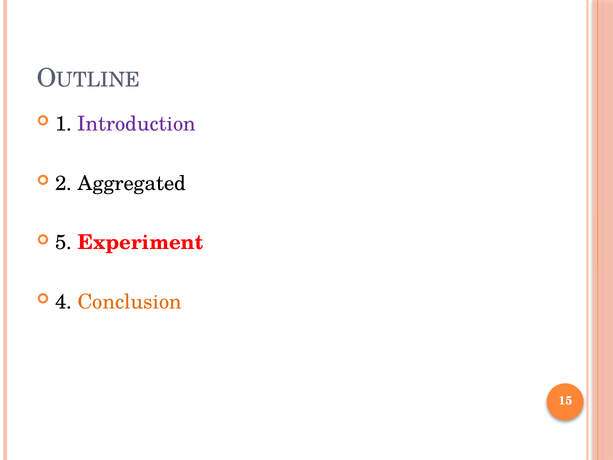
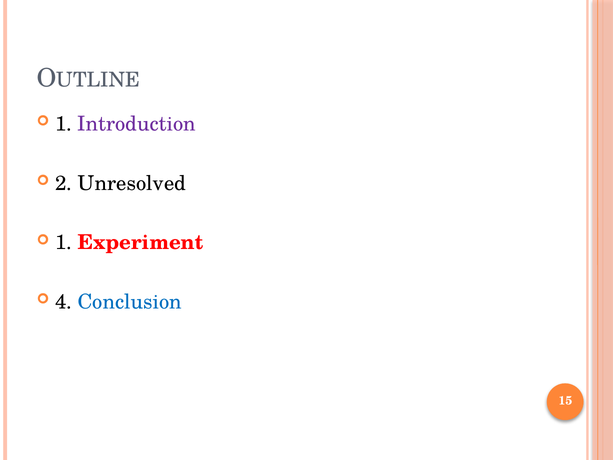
Aggregated: Aggregated -> Unresolved
5 at (64, 243): 5 -> 1
Conclusion colour: orange -> blue
